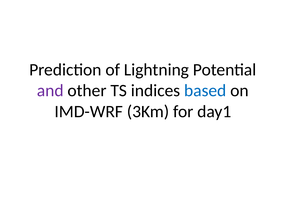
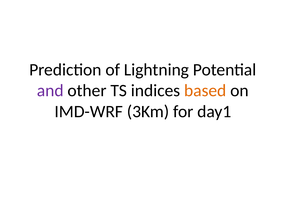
based colour: blue -> orange
